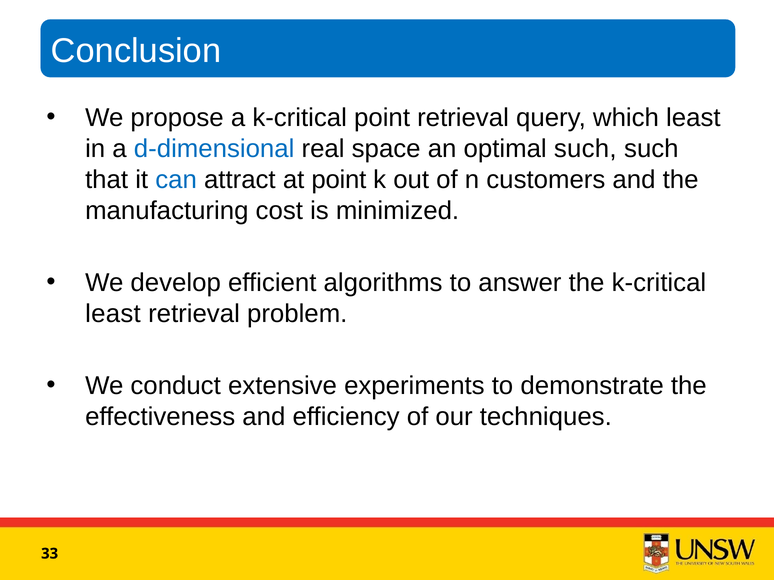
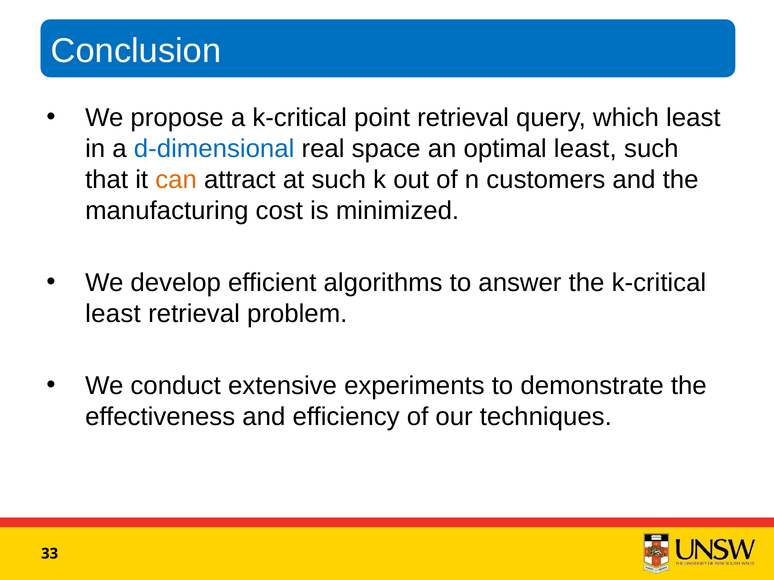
optimal such: such -> least
can colour: blue -> orange
at point: point -> such
